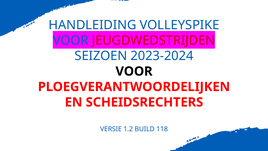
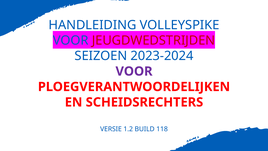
VOOR at (134, 71) colour: black -> purple
